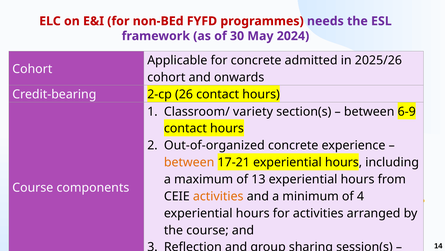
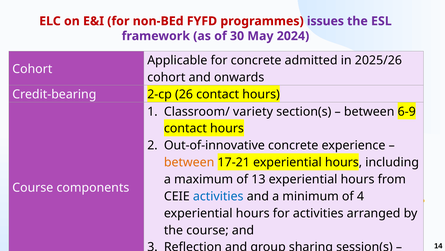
needs: needs -> issues
Out-of-organized: Out-of-organized -> Out-of-innovative
activities at (218, 196) colour: orange -> blue
